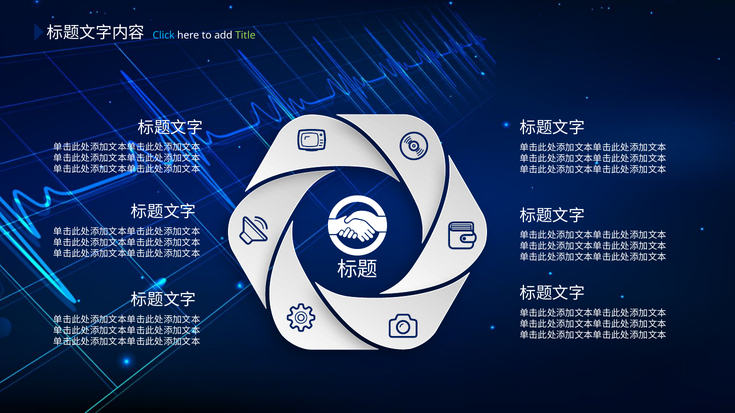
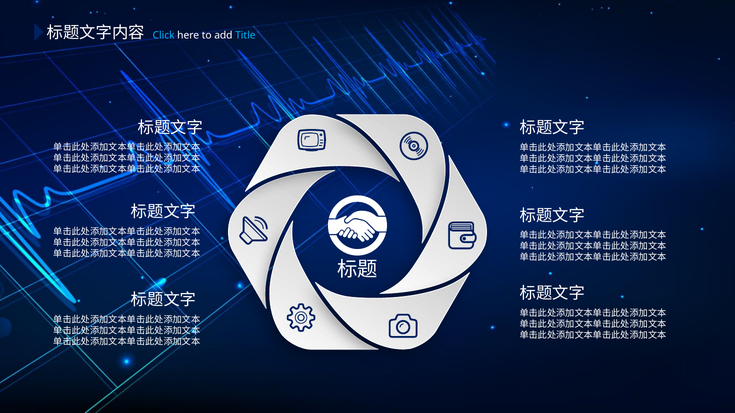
Title colour: light green -> light blue
